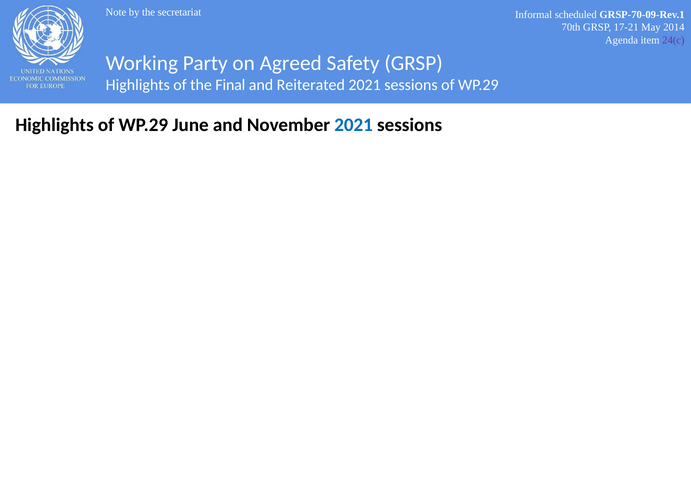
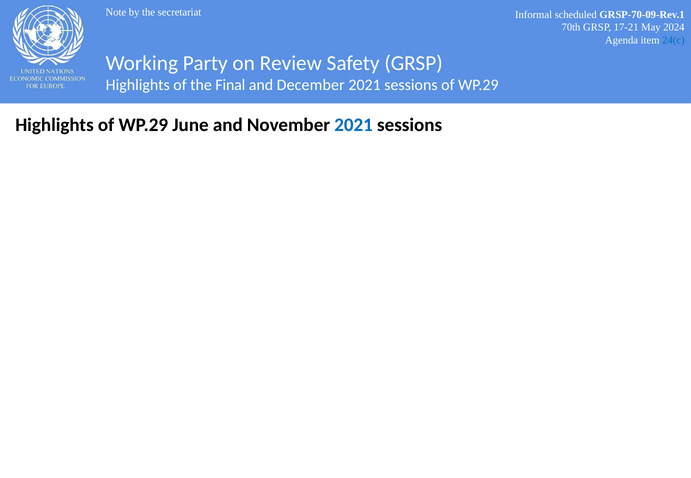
2014: 2014 -> 2024
24(c colour: purple -> blue
Agreed: Agreed -> Review
Reiterated: Reiterated -> December
